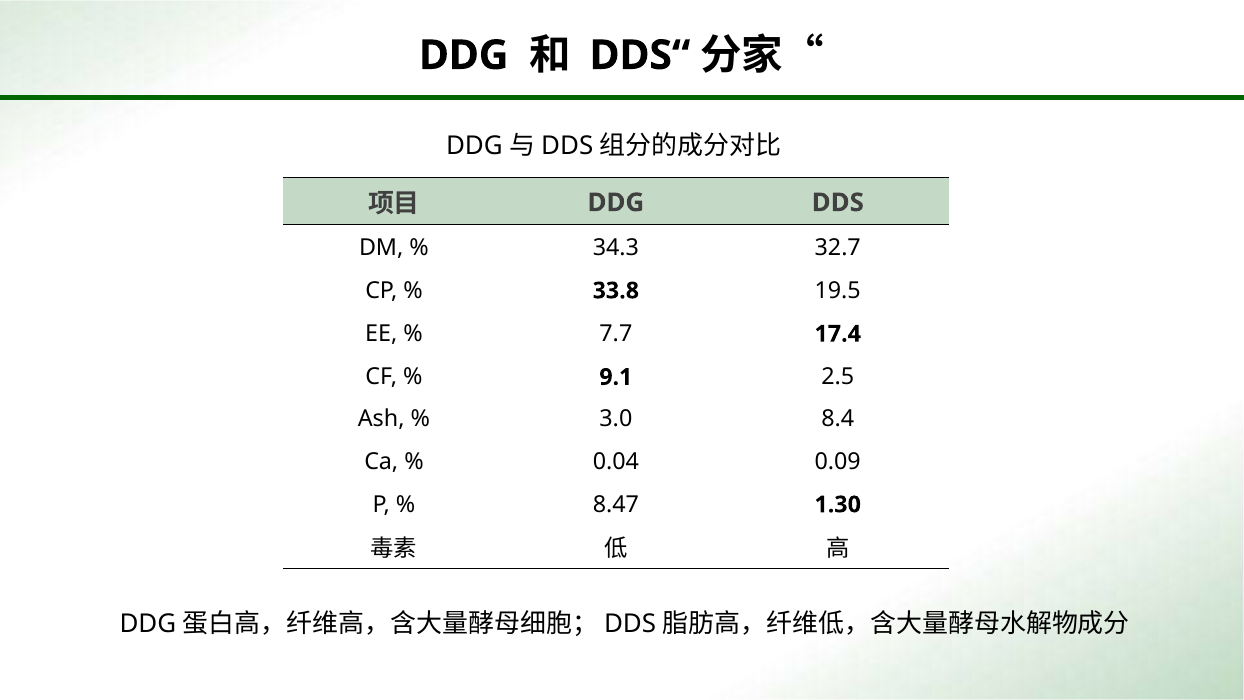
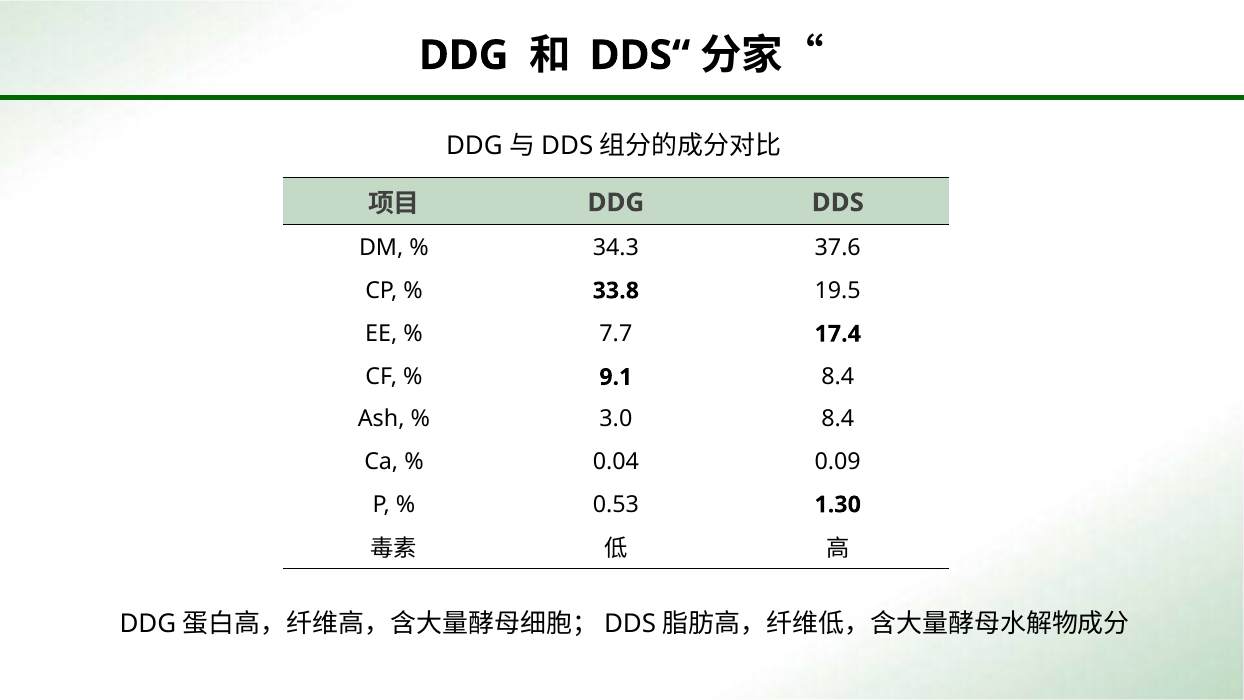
32.7: 32.7 -> 37.6
9.1 2.5: 2.5 -> 8.4
8.47: 8.47 -> 0.53
